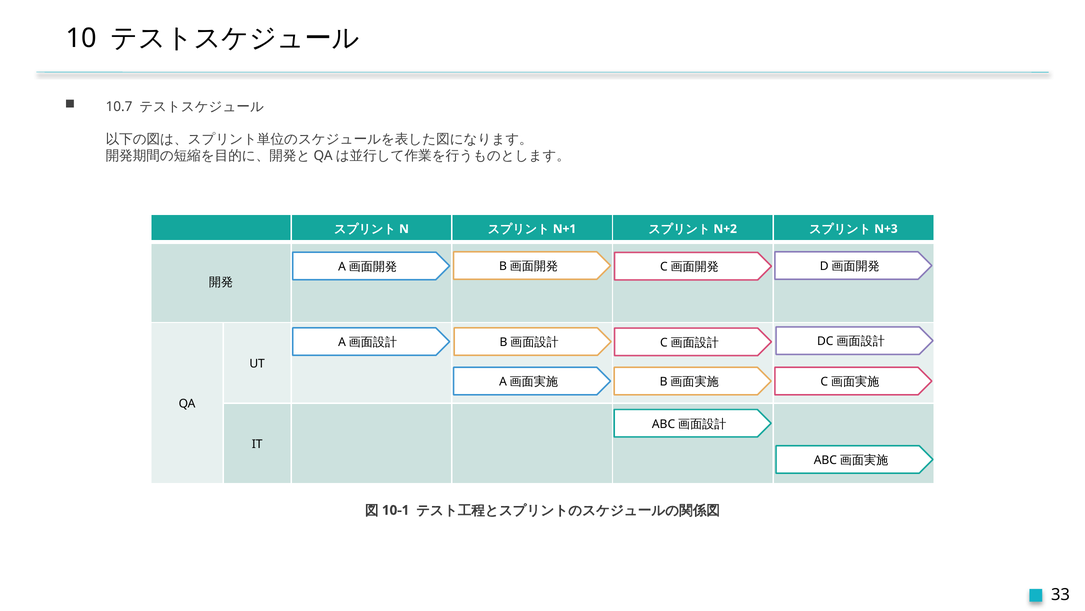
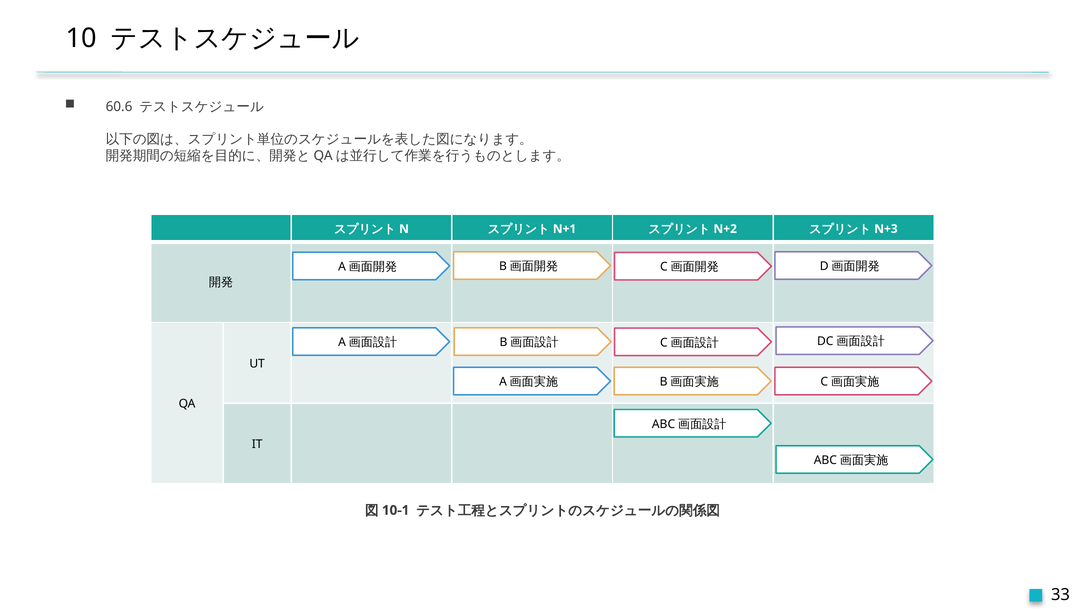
10.7: 10.7 -> 60.6
